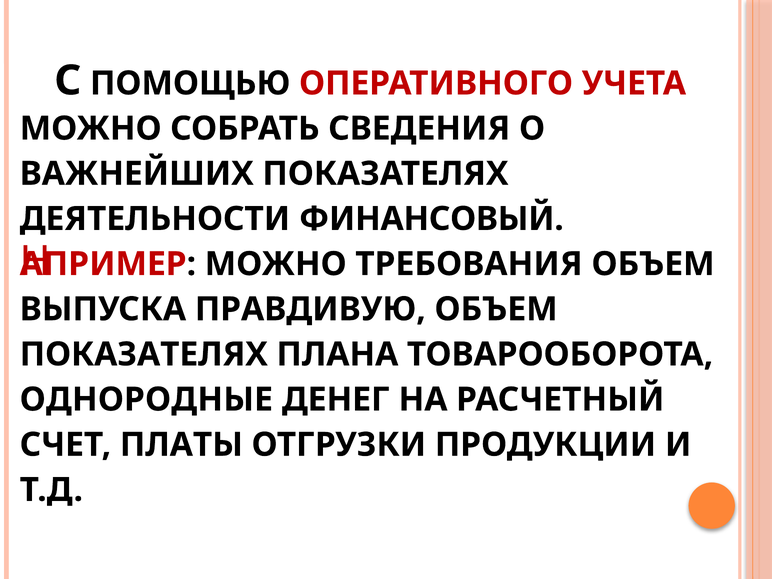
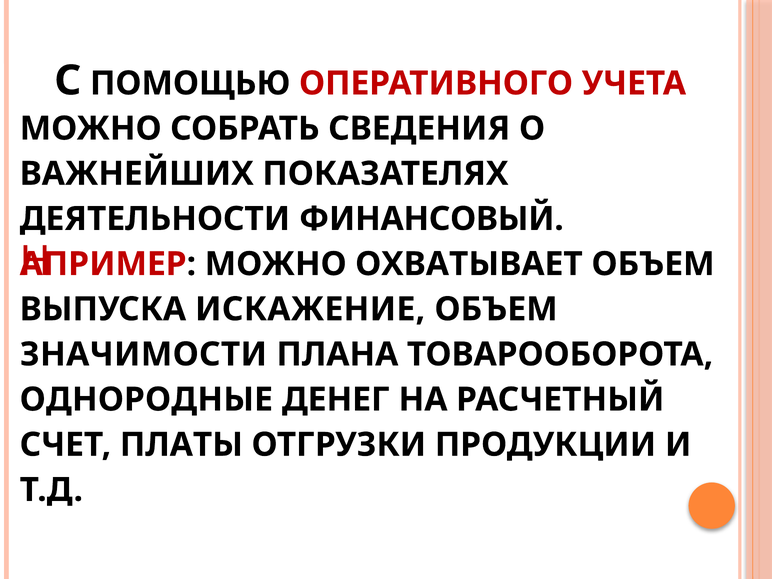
ТРЕБОВАНИЯ: ТРЕБОВАНИЯ -> ОХВАТЫВАЕТ
ПРАВДИВУЮ: ПРАВДИВУЮ -> ИСКАЖЕНИЕ
ПОКАЗАТЕЛЯХ at (144, 354): ПОКАЗАТЕЛЯХ -> ЗНАЧИМОСТИ
